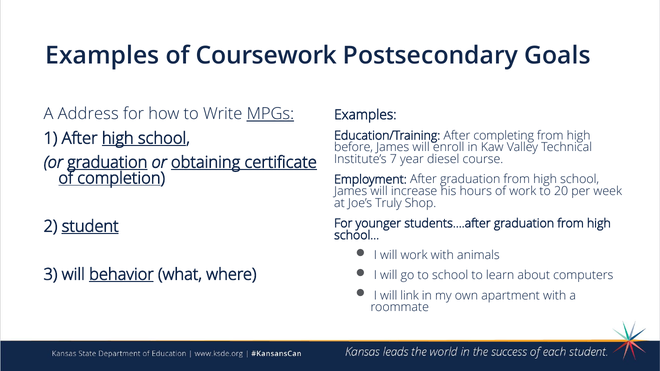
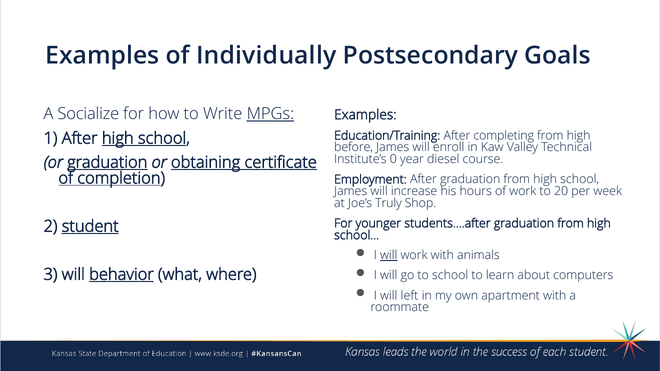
Coursework: Coursework -> Individually
Address: Address -> Socialize
7: 7 -> 0
will at (389, 255) underline: none -> present
link: link -> left
